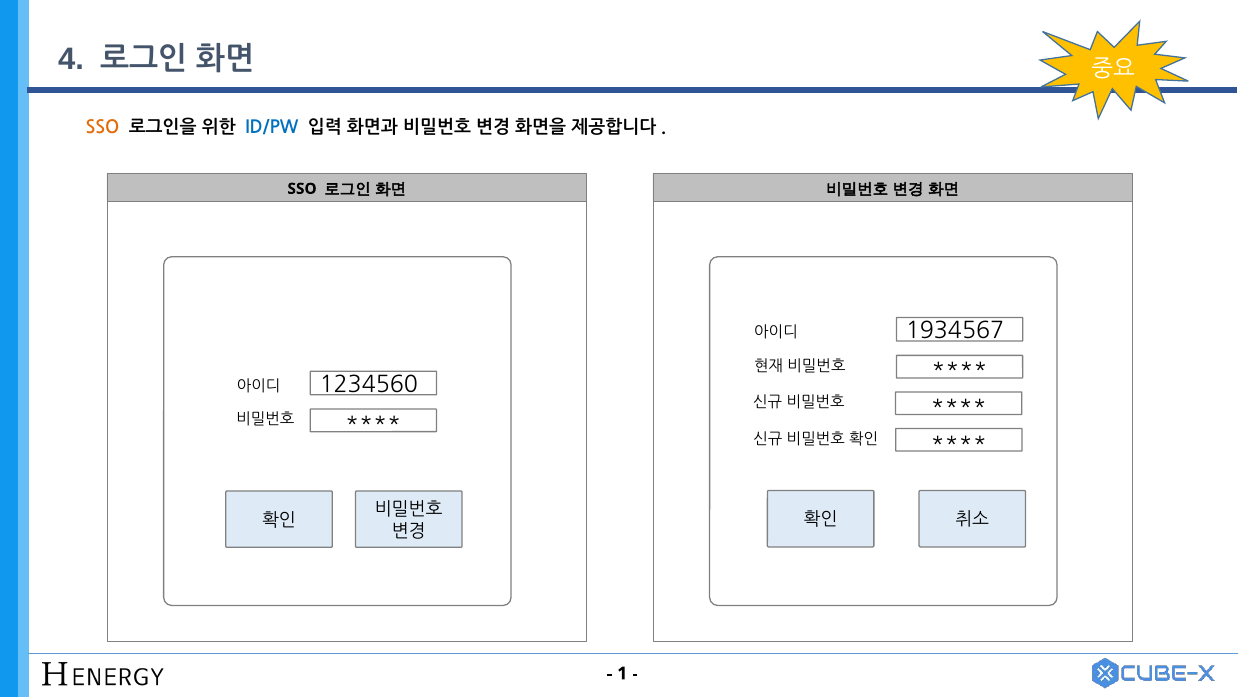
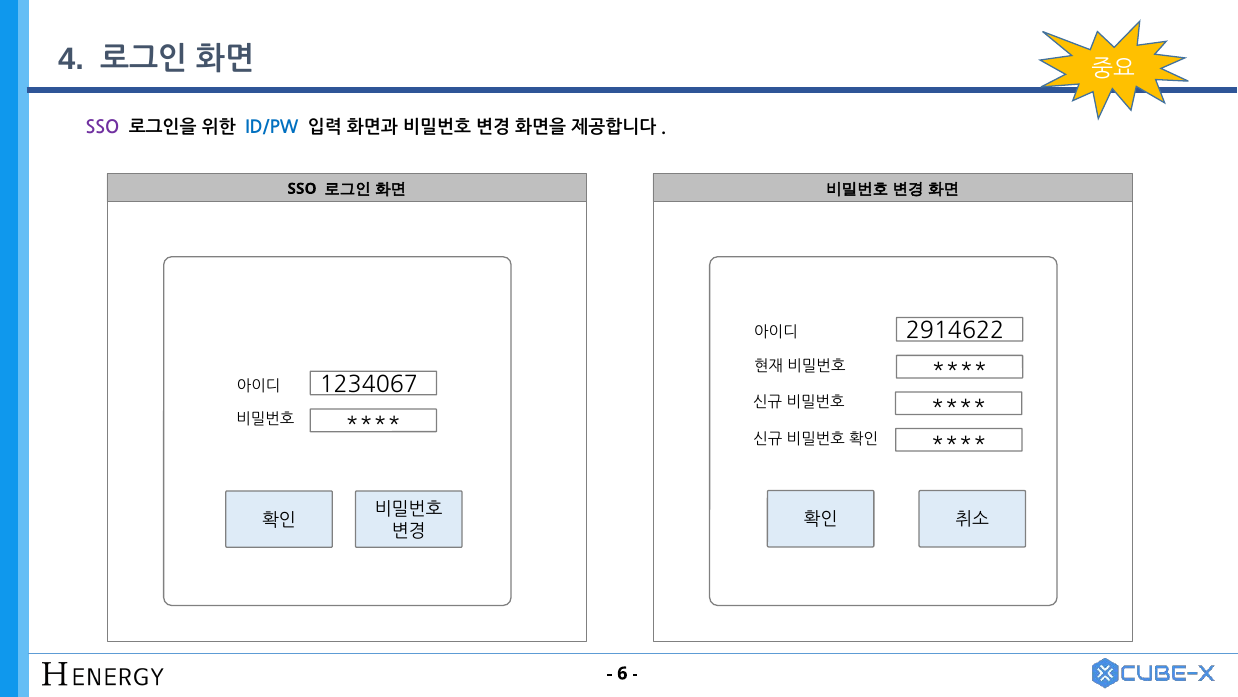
SSO at (102, 128) colour: orange -> purple
1934567: 1934567 -> 2914622
1234560: 1234560 -> 1234067
1: 1 -> 6
